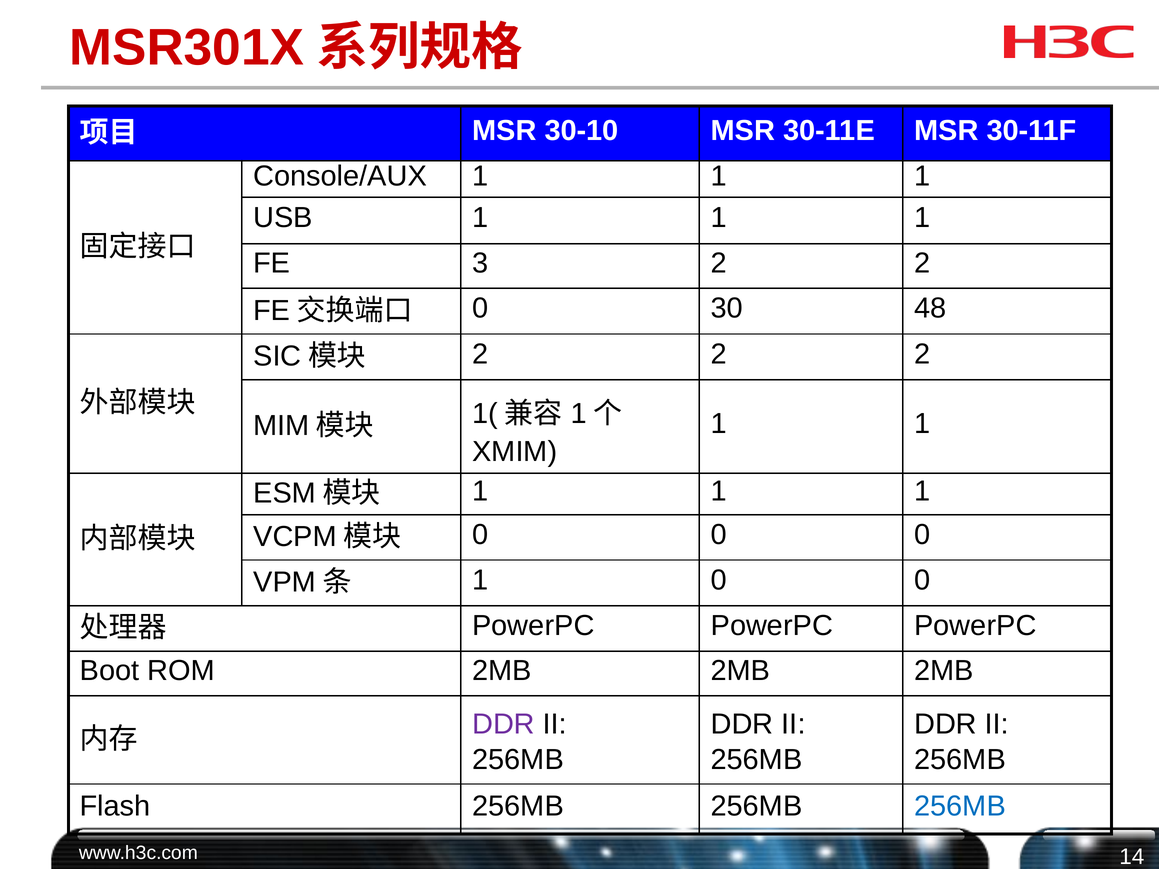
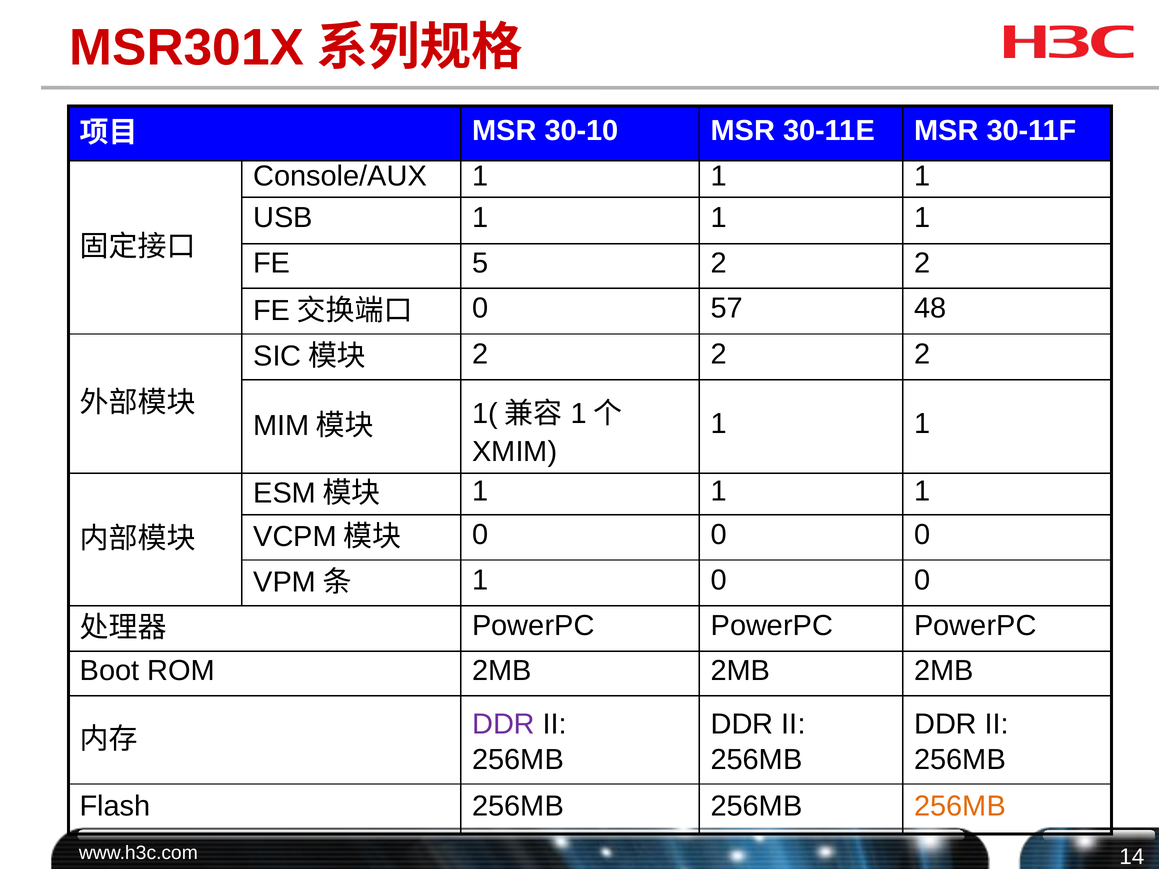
3: 3 -> 5
30: 30 -> 57
256MB at (960, 806) colour: blue -> orange
